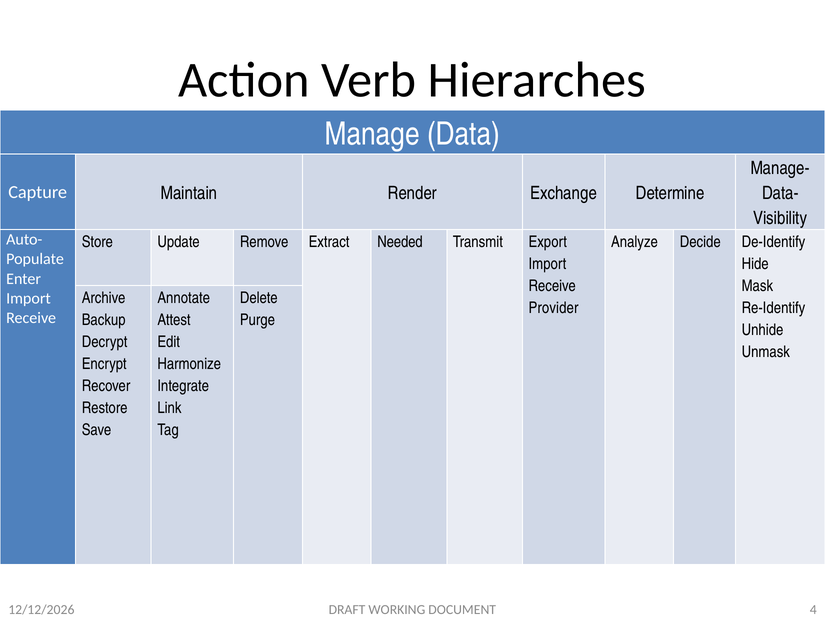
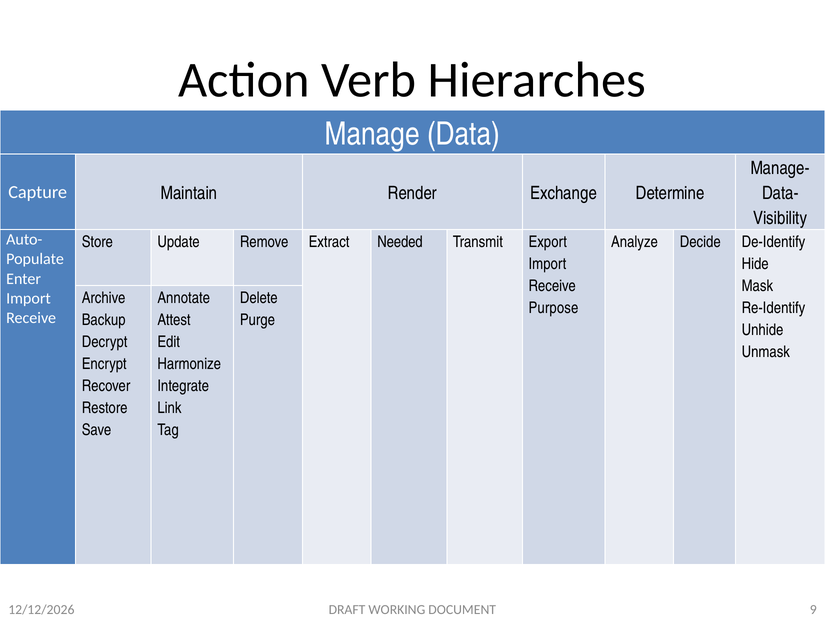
Provider: Provider -> Purpose
4: 4 -> 9
